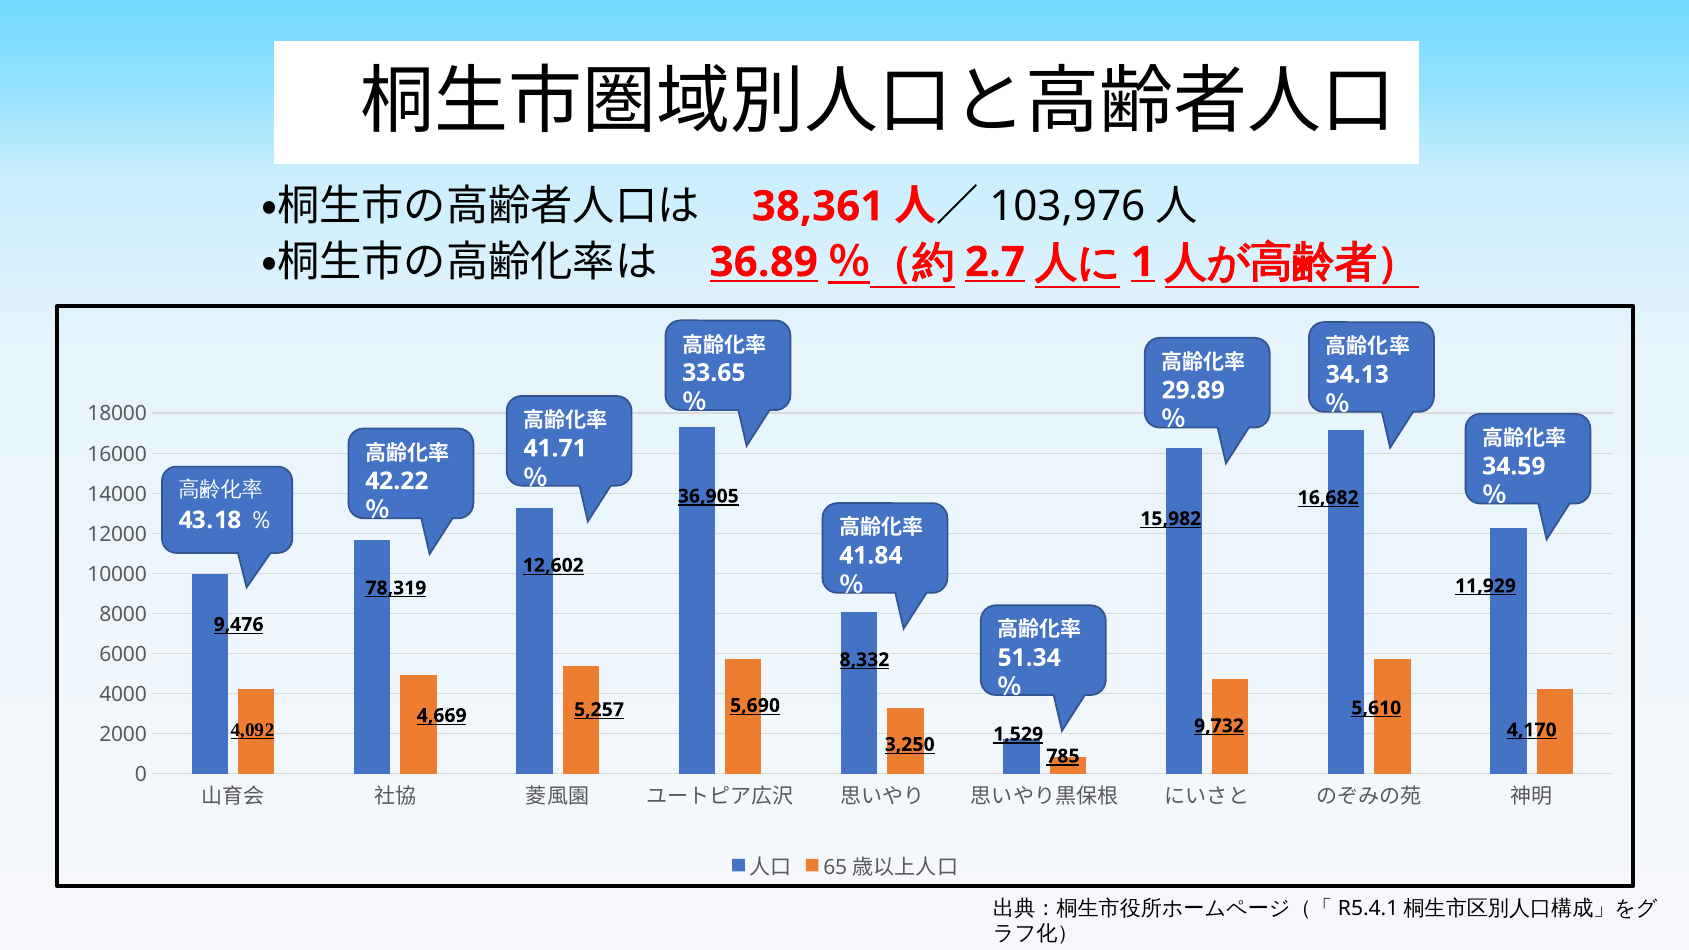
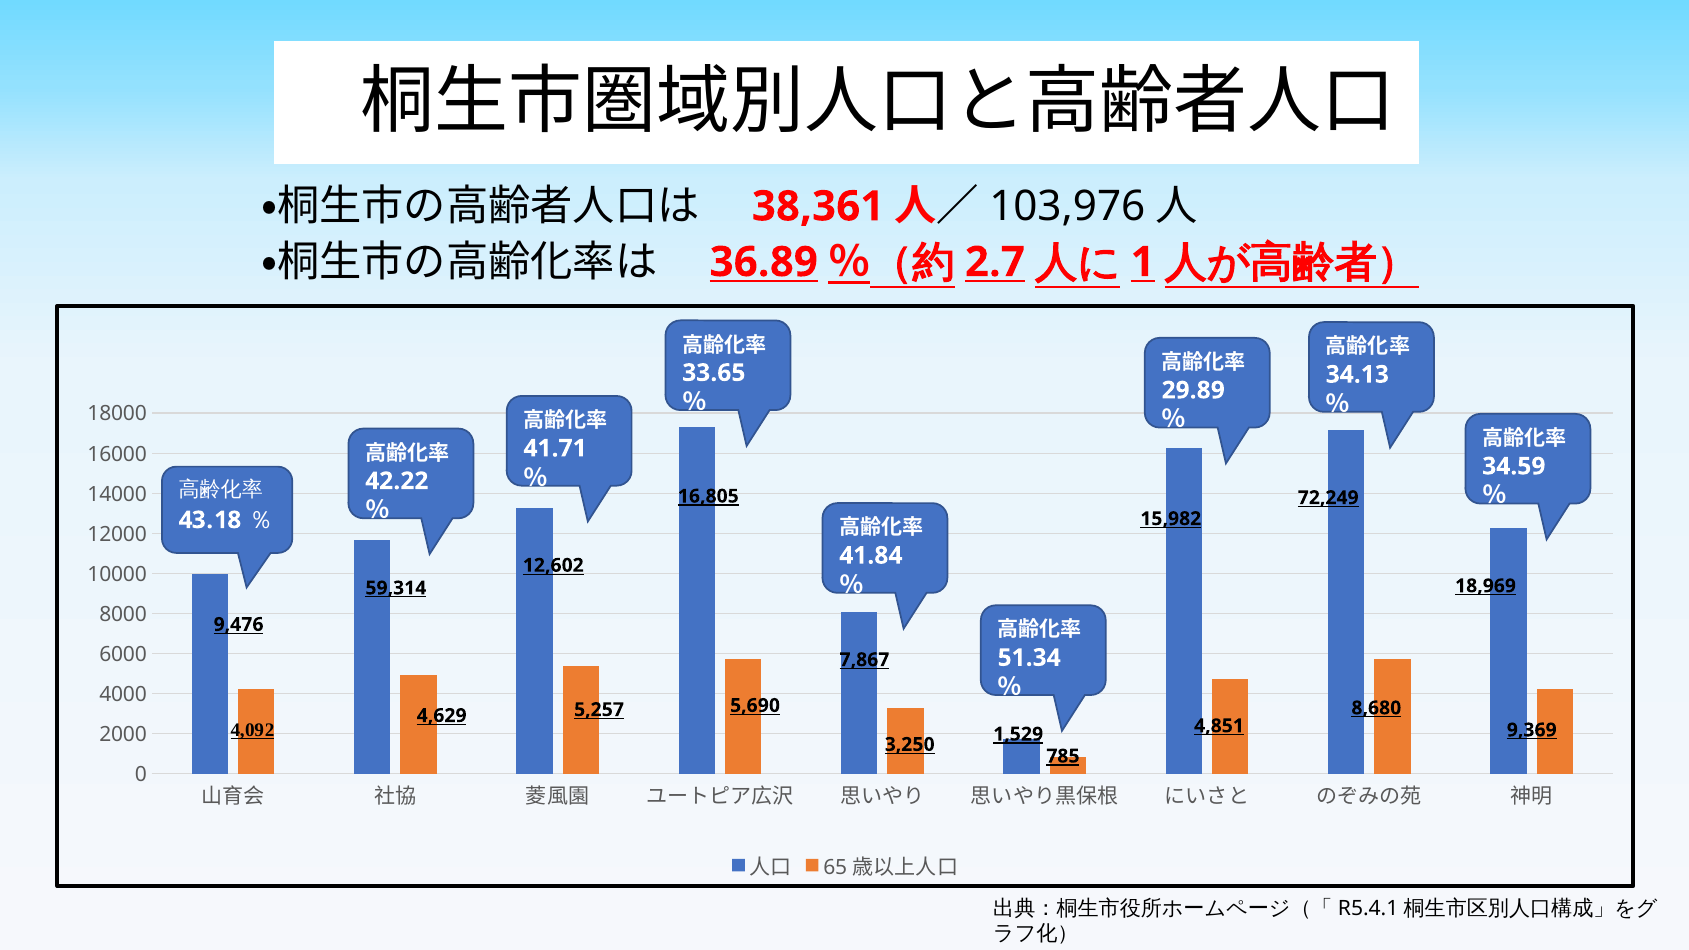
36,905: 36,905 -> 16,805
16,682: 16,682 -> 72,249
11,929: 11,929 -> 18,969
78,319: 78,319 -> 59,314
8,332: 8,332 -> 7,867
5,610: 5,610 -> 8,680
4,669: 4,669 -> 4,629
9,732: 9,732 -> 4,851
4,170: 4,170 -> 9,369
